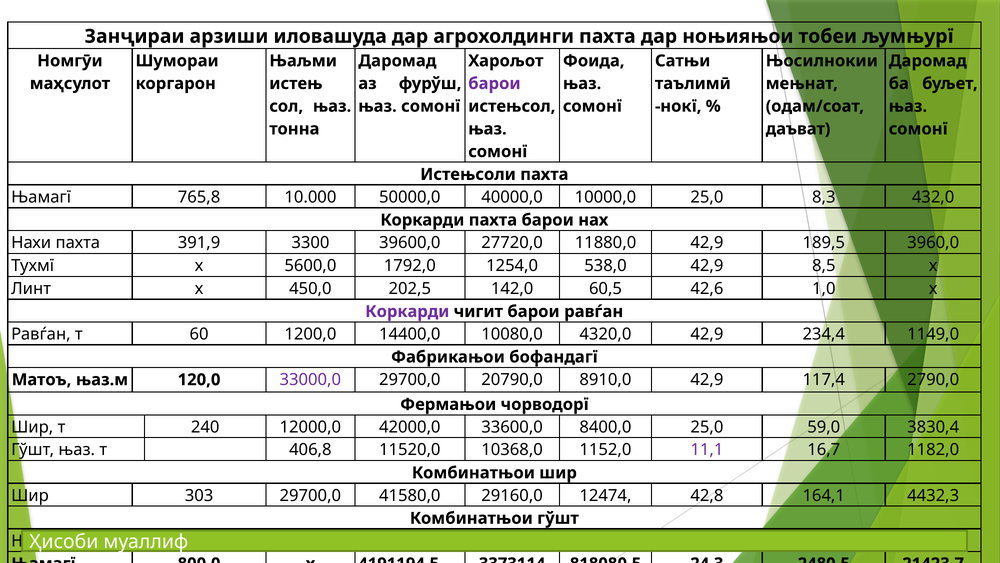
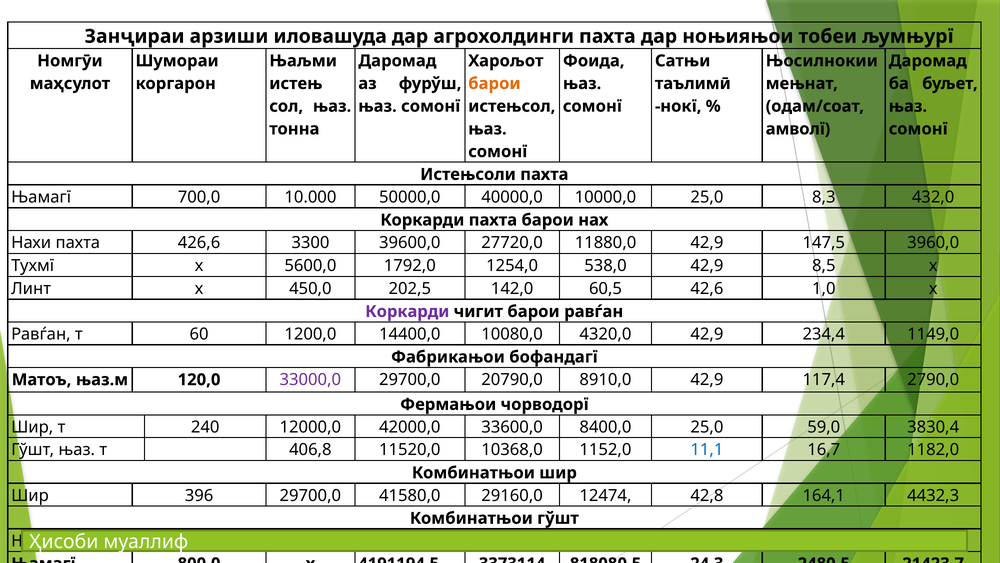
барои at (494, 83) colour: purple -> orange
даъват: даъват -> амволї
765,8: 765,8 -> 700,0
391,9: 391,9 -> 426,6
189,5: 189,5 -> 147,5
11,1 colour: purple -> blue
303: 303 -> 396
